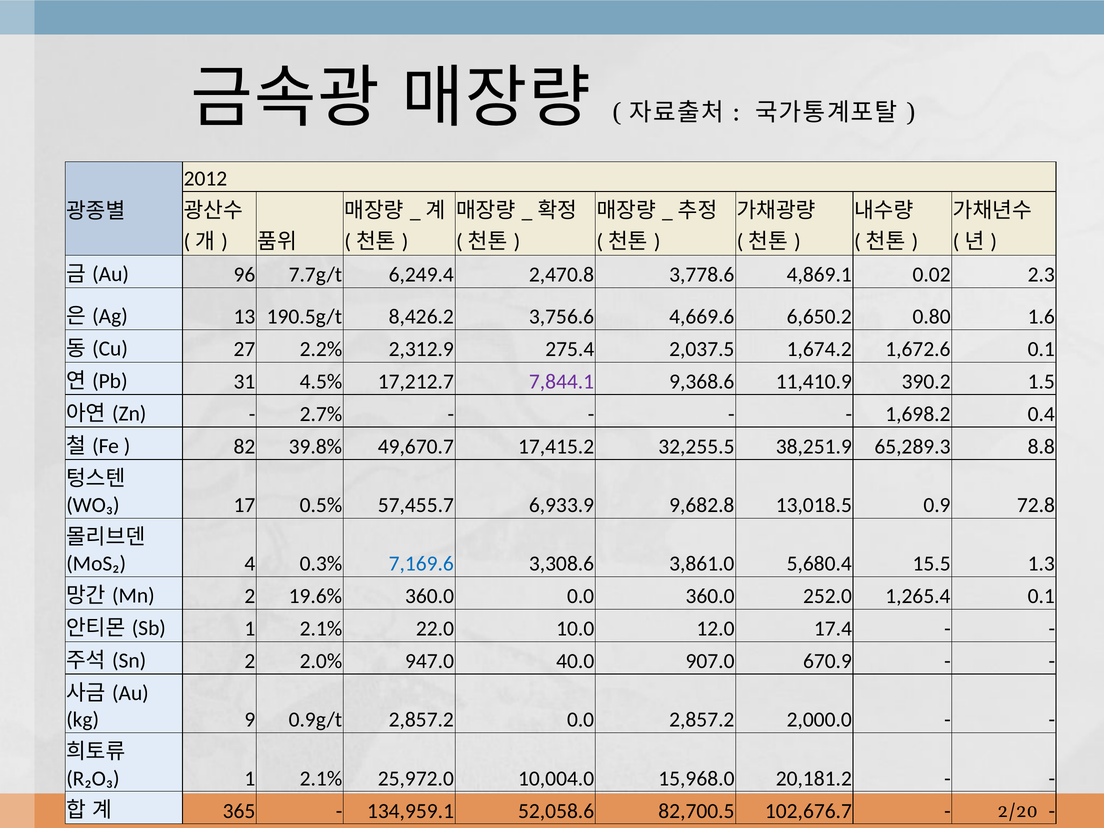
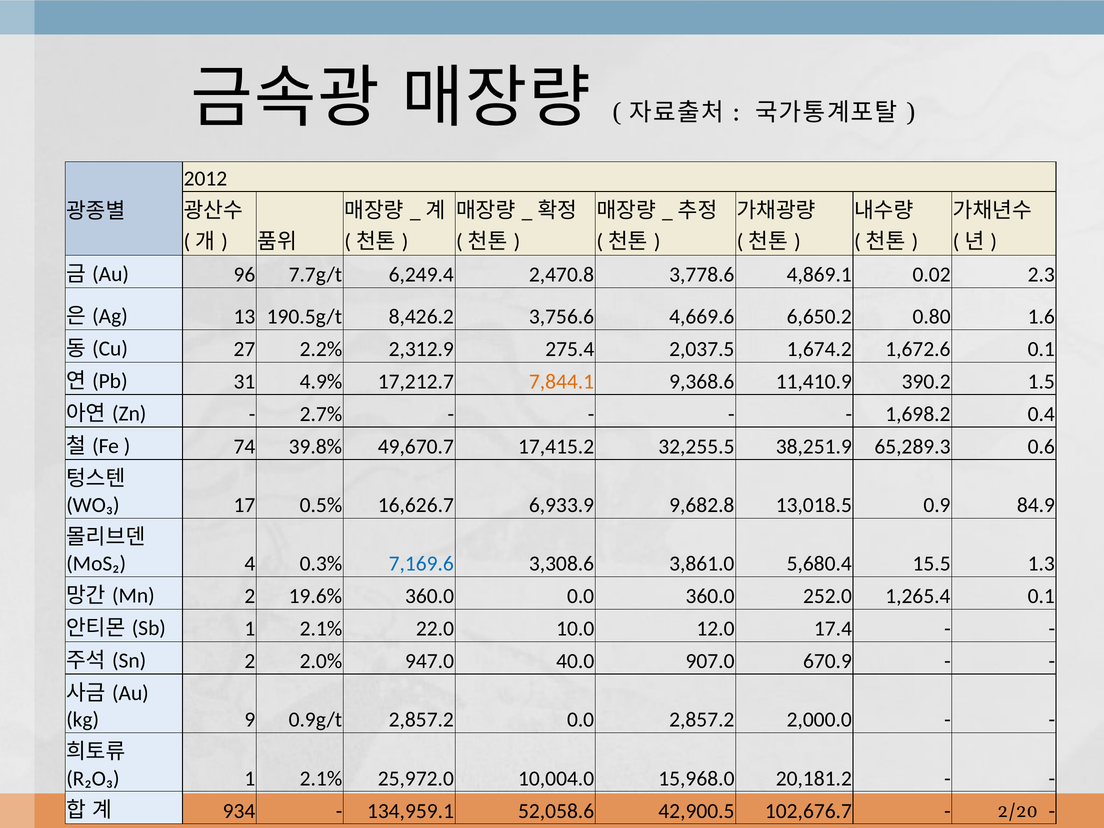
4.5%: 4.5% -> 4.9%
7,844.1 colour: purple -> orange
82: 82 -> 74
8.8: 8.8 -> 0.6
57,455.7: 57,455.7 -> 16,626.7
72.8: 72.8 -> 84.9
365: 365 -> 934
82,700.5: 82,700.5 -> 42,900.5
